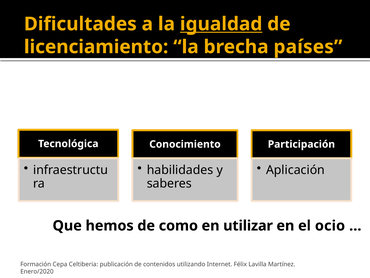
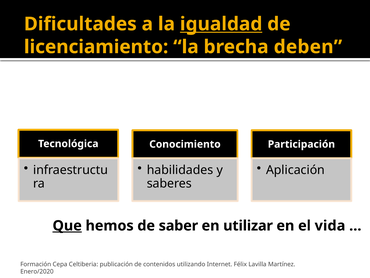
países: países -> deben
Que underline: none -> present
como: como -> saber
ocio: ocio -> vida
